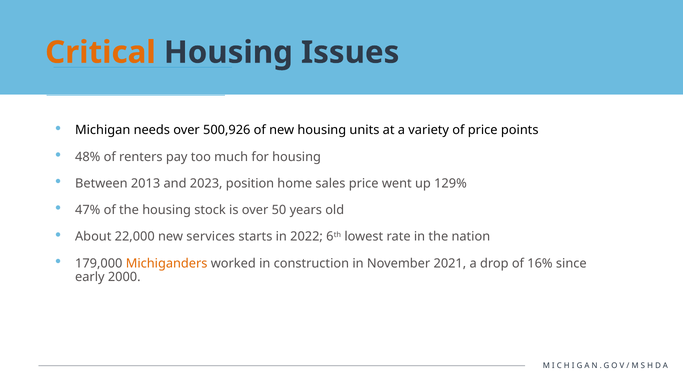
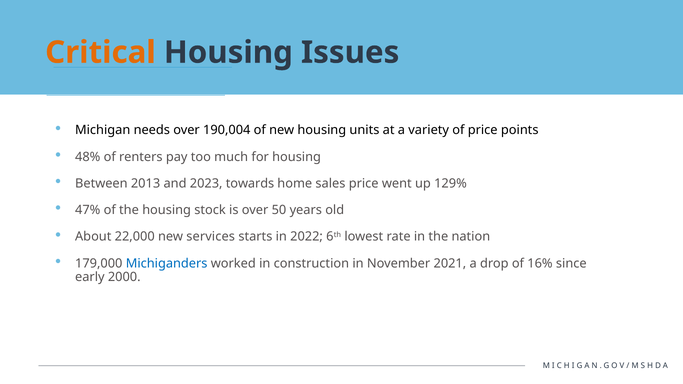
500,926: 500,926 -> 190,004
position: position -> towards
Michiganders colour: orange -> blue
